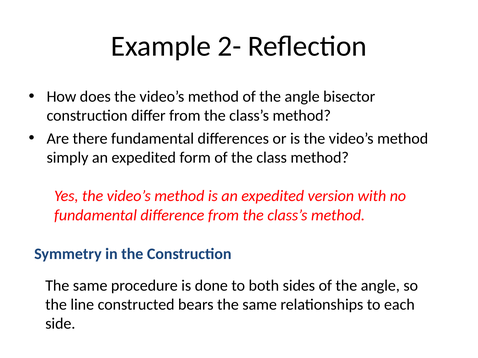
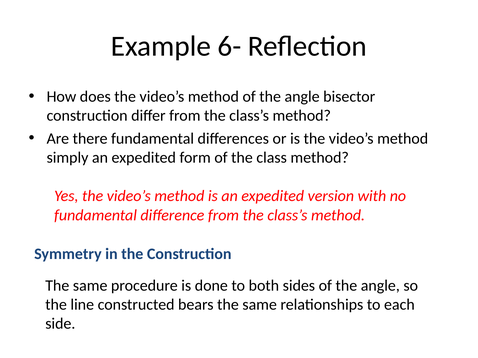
2-: 2- -> 6-
